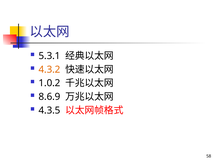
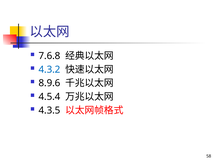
5.3.1: 5.3.1 -> 7.6.8
4.3.2 colour: orange -> blue
1.0.2: 1.0.2 -> 8.9.6
8.6.9: 8.6.9 -> 4.5.4
